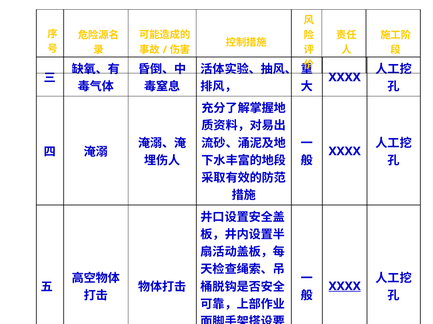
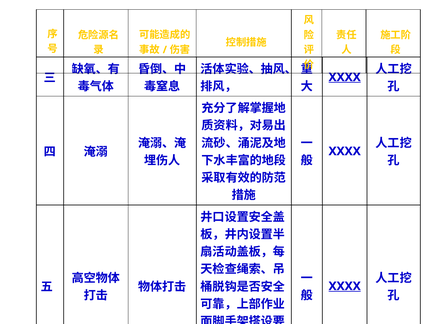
XXXX at (345, 77) underline: none -> present
